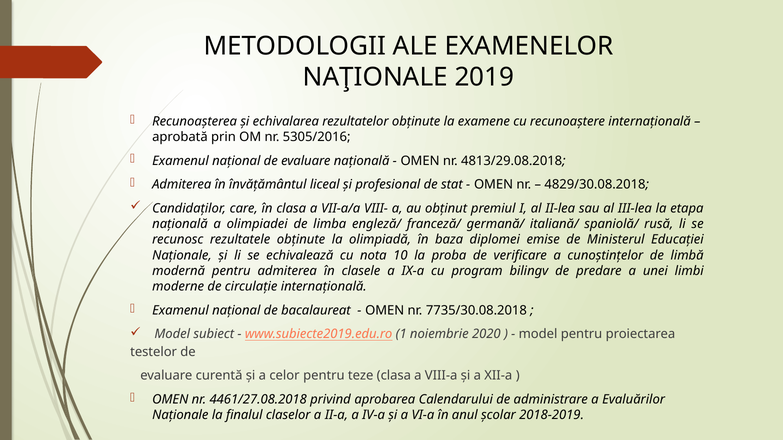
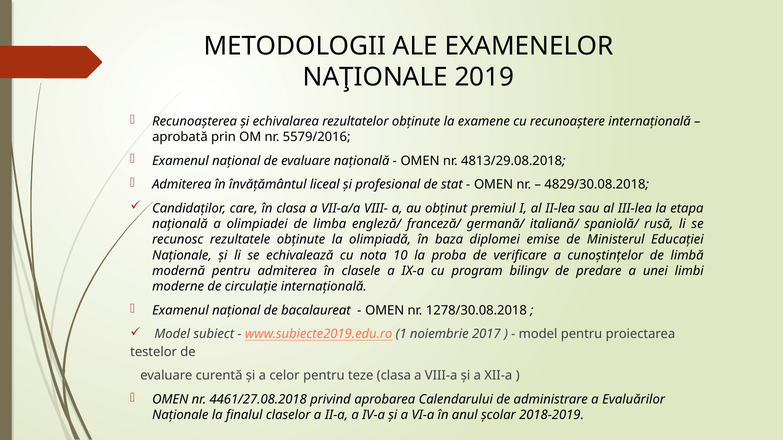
5305/2016: 5305/2016 -> 5579/2016
7735/30.08.2018: 7735/30.08.2018 -> 1278/30.08.2018
2020: 2020 -> 2017
